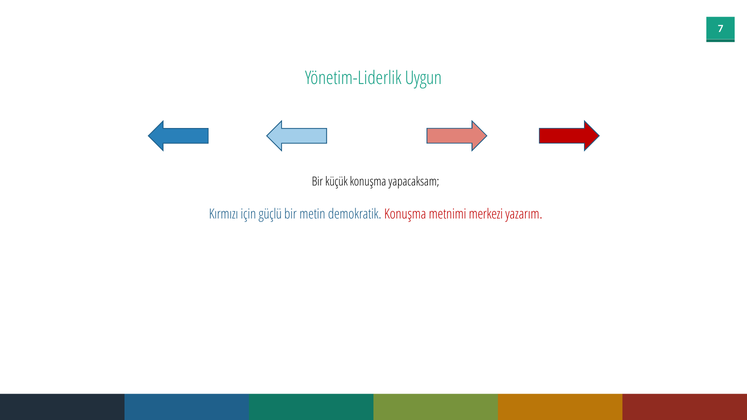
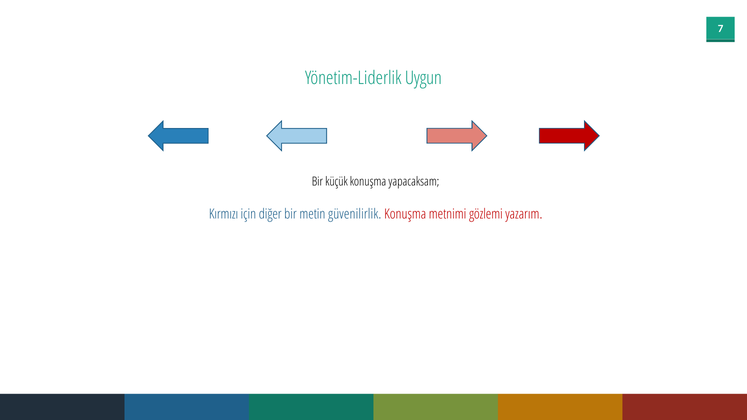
güçlü: güçlü -> diğer
demokratik: demokratik -> güvenilirlik
merkezi: merkezi -> gözlemi
